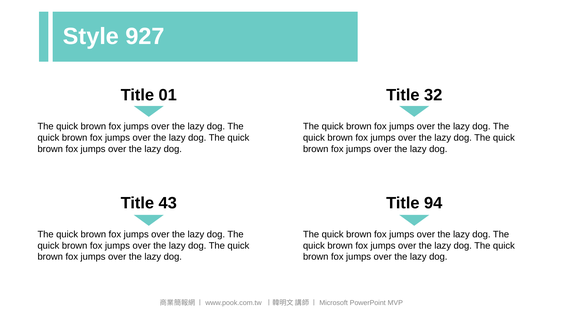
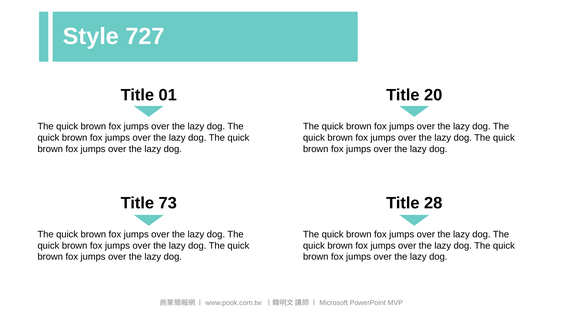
927: 927 -> 727
32: 32 -> 20
43: 43 -> 73
94: 94 -> 28
